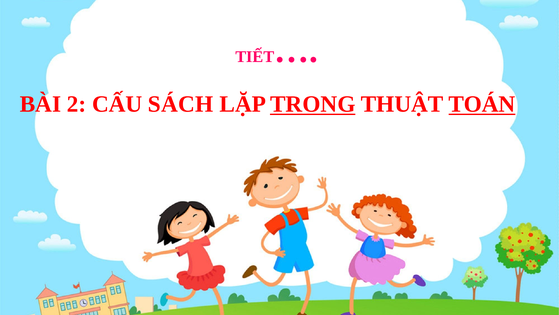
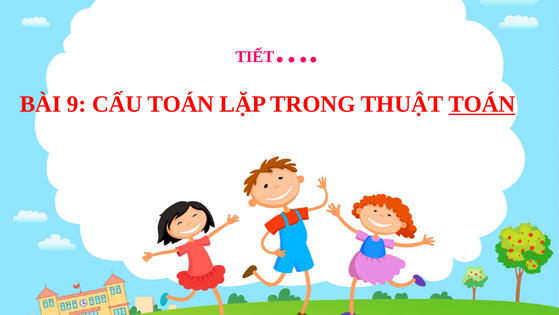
2: 2 -> 9
CẤU SÁCH: SÁCH -> TOÁN
TRONG underline: present -> none
